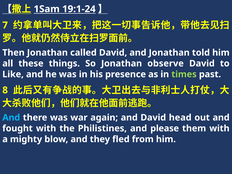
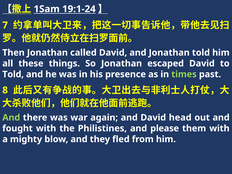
observe: observe -> escaped
Like at (13, 74): Like -> Told
And at (11, 118) colour: light blue -> light green
